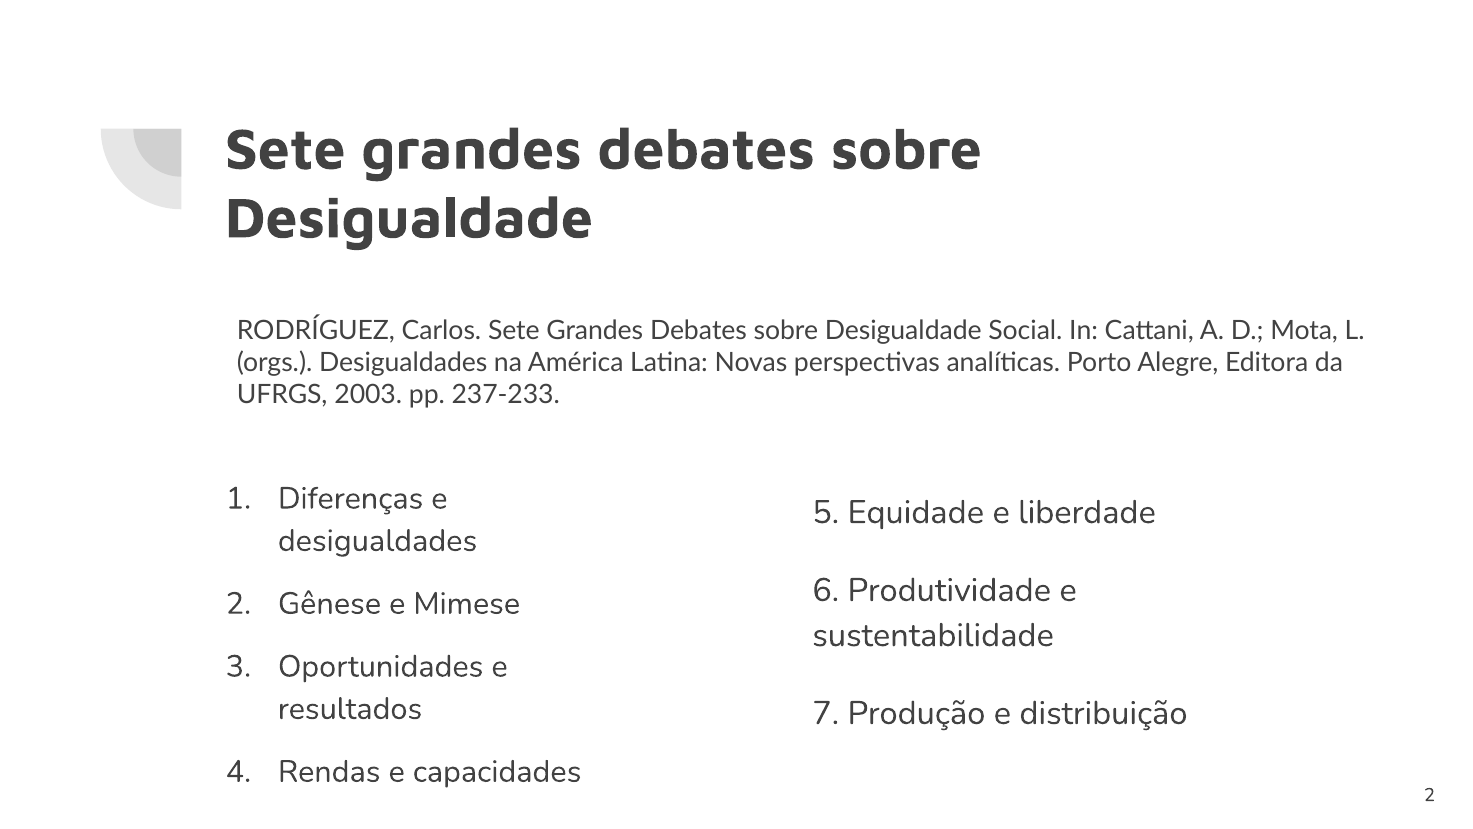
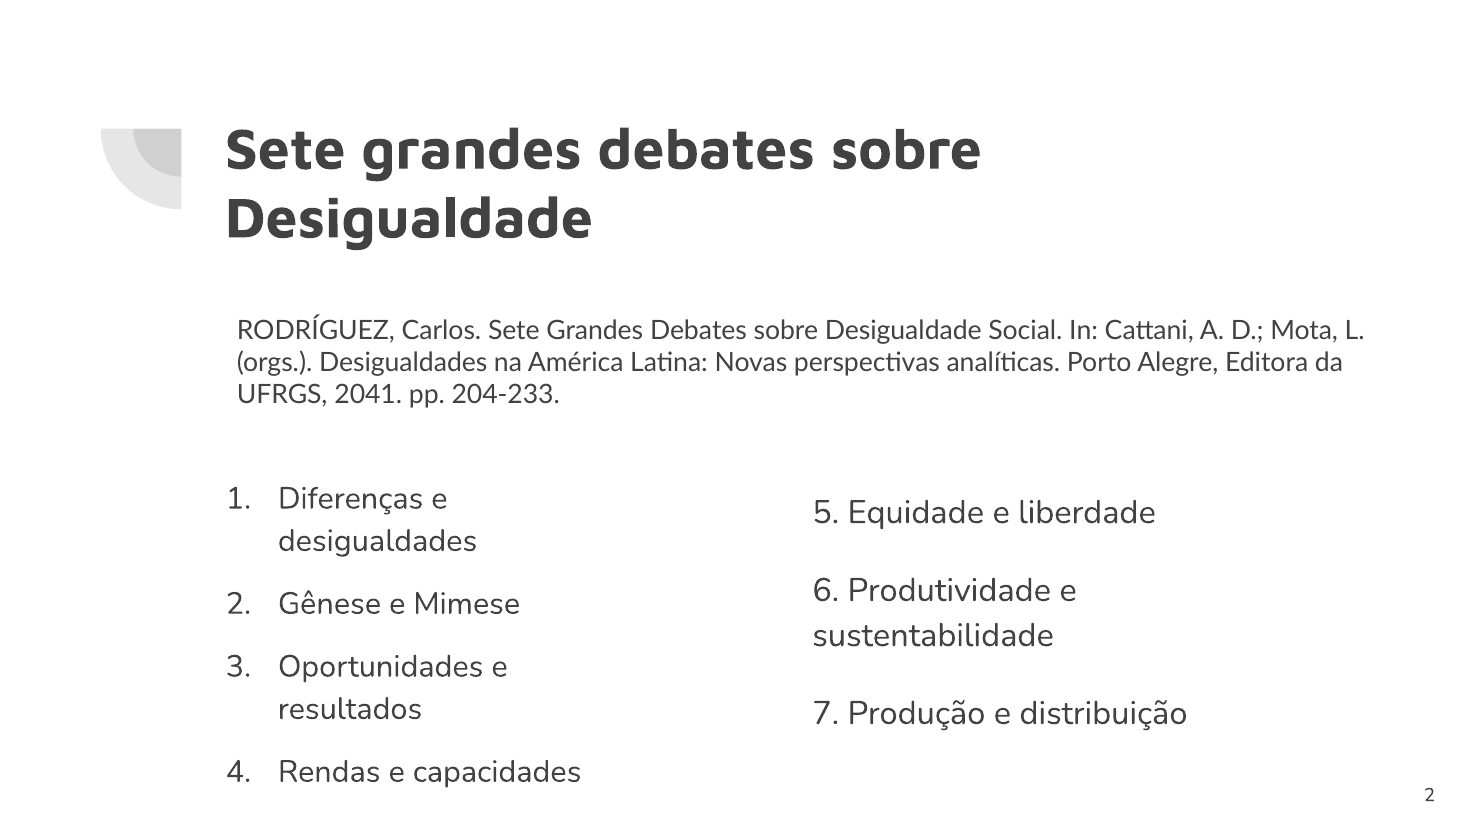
2003: 2003 -> 2041
237-233: 237-233 -> 204-233
